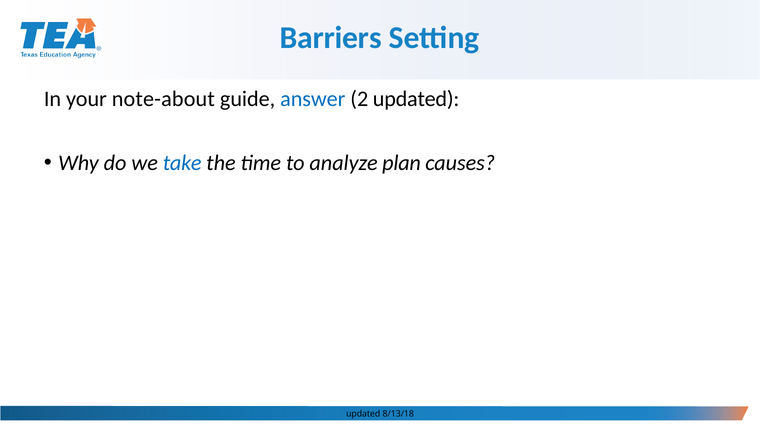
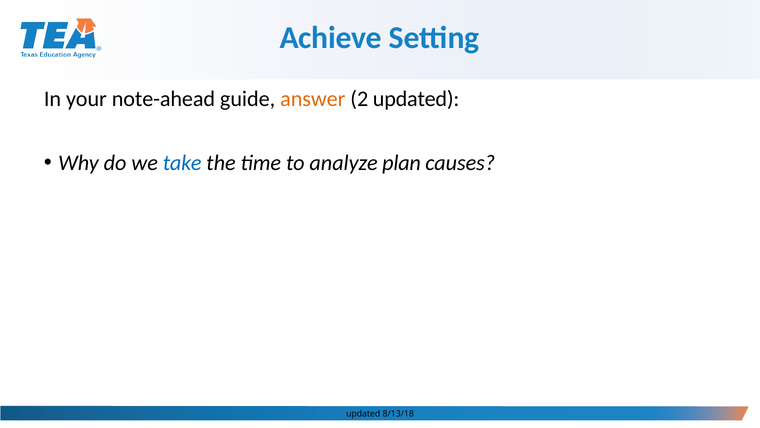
Barriers: Barriers -> Achieve
note-about: note-about -> note-ahead
answer colour: blue -> orange
